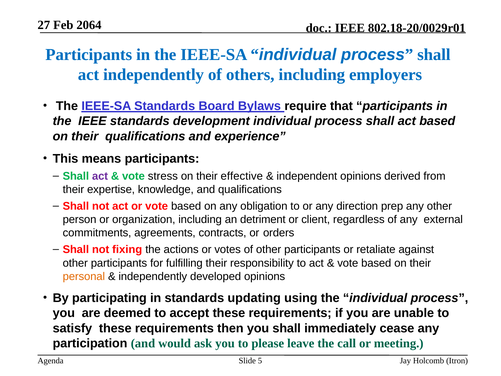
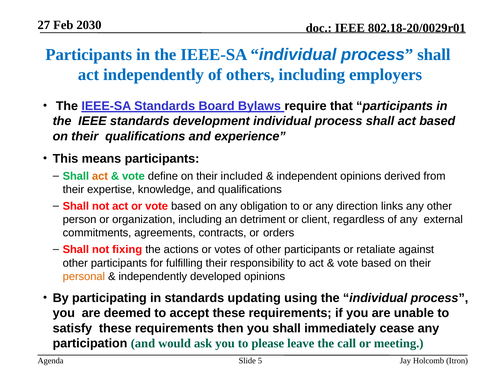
2064: 2064 -> 2030
act at (100, 176) colour: purple -> orange
stress: stress -> define
effective: effective -> included
prep: prep -> links
